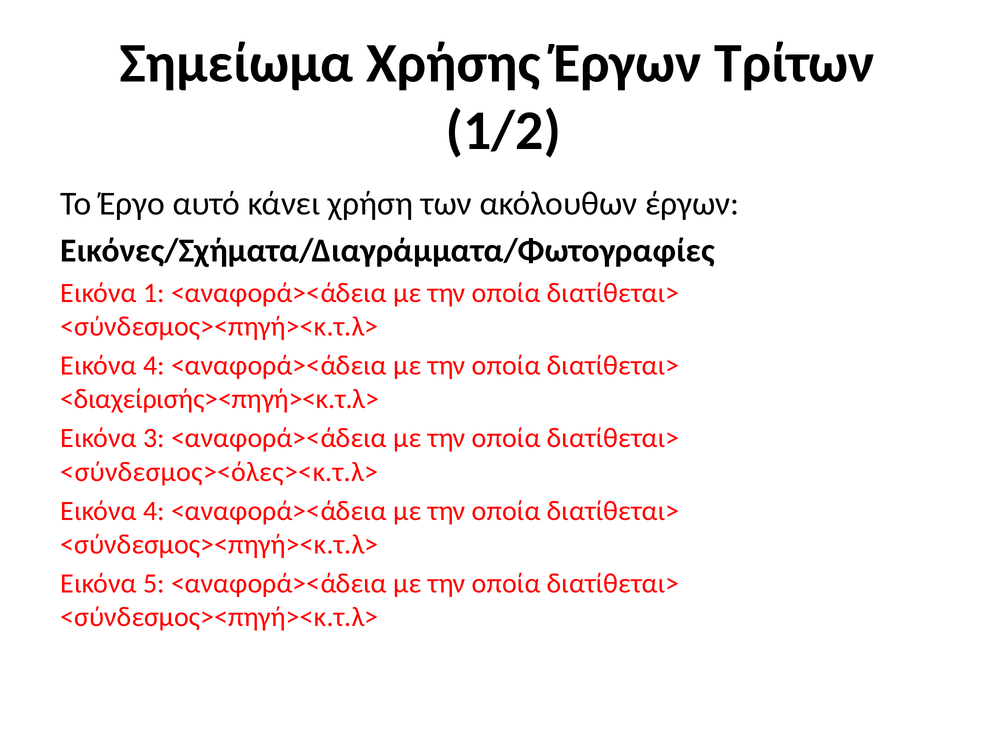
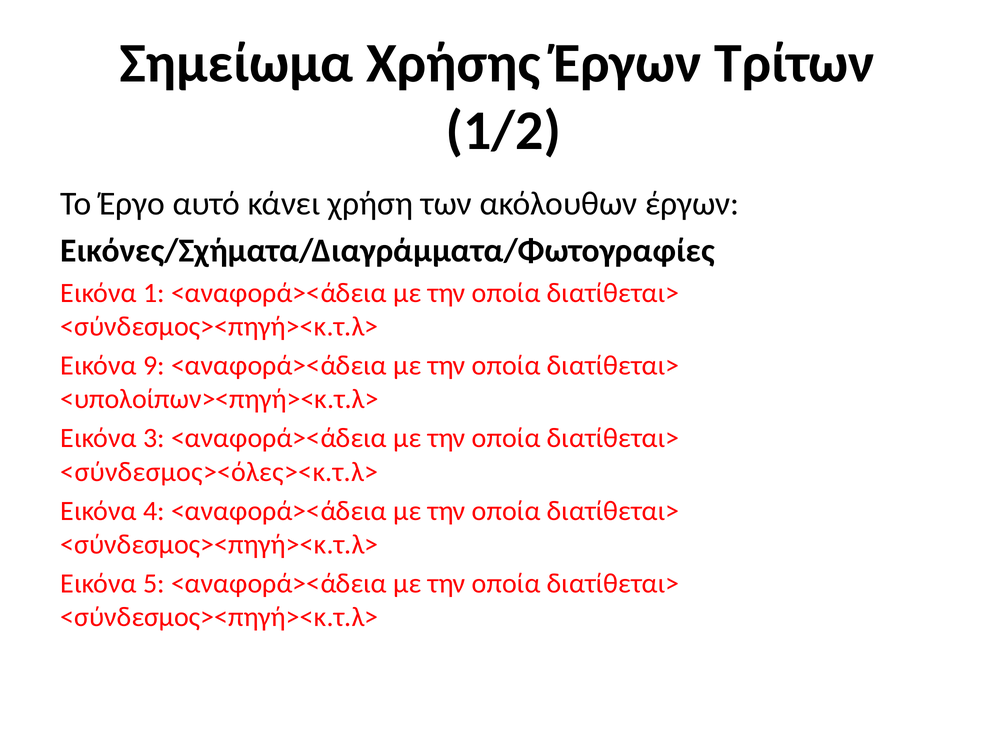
4 at (154, 366): 4 -> 9
<διαχείρισής><πηγή><κ.τ.λ>: <διαχείρισής><πηγή><κ.τ.λ> -> <υπολοίπων><πηγή><κ.τ.λ>
